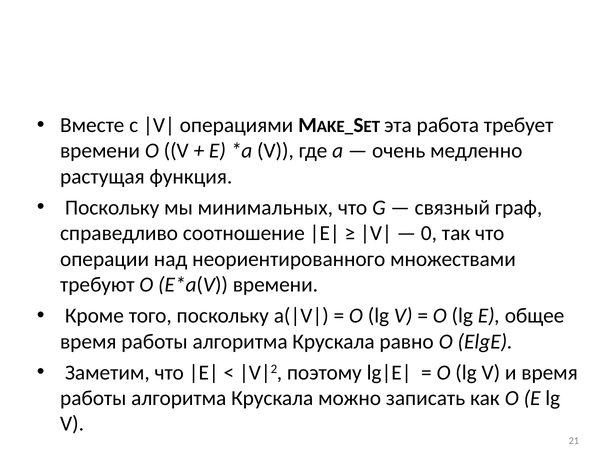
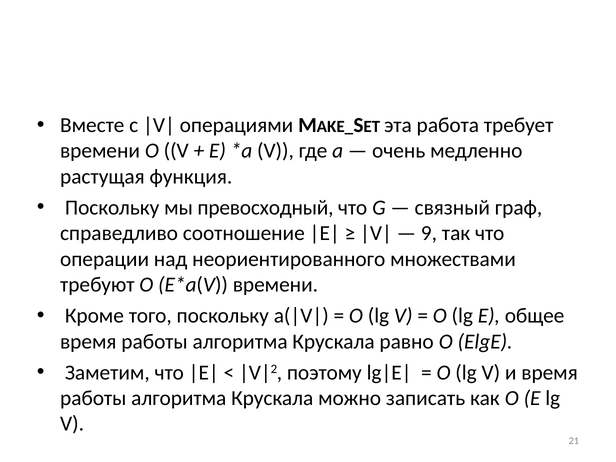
минимальных: минимальных -> превосходный
0: 0 -> 9
